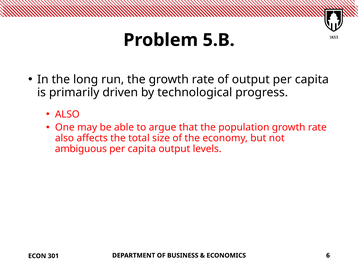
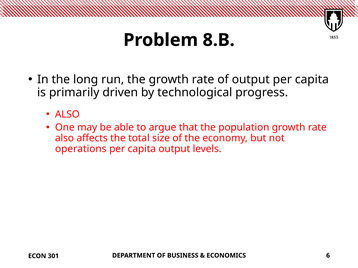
5.B: 5.B -> 8.B
ambiguous: ambiguous -> operations
